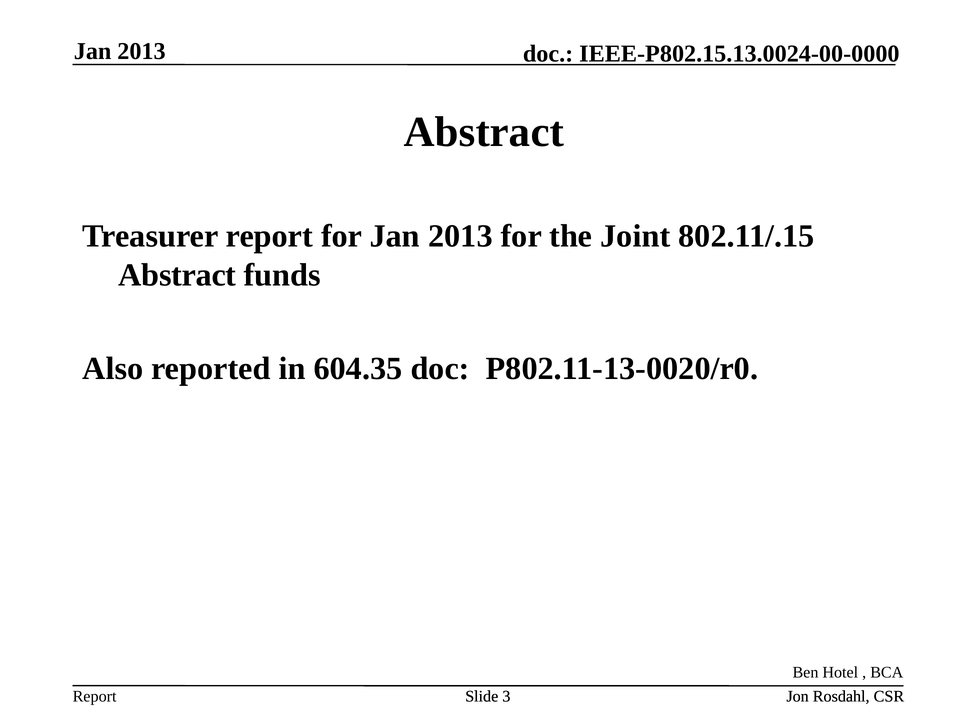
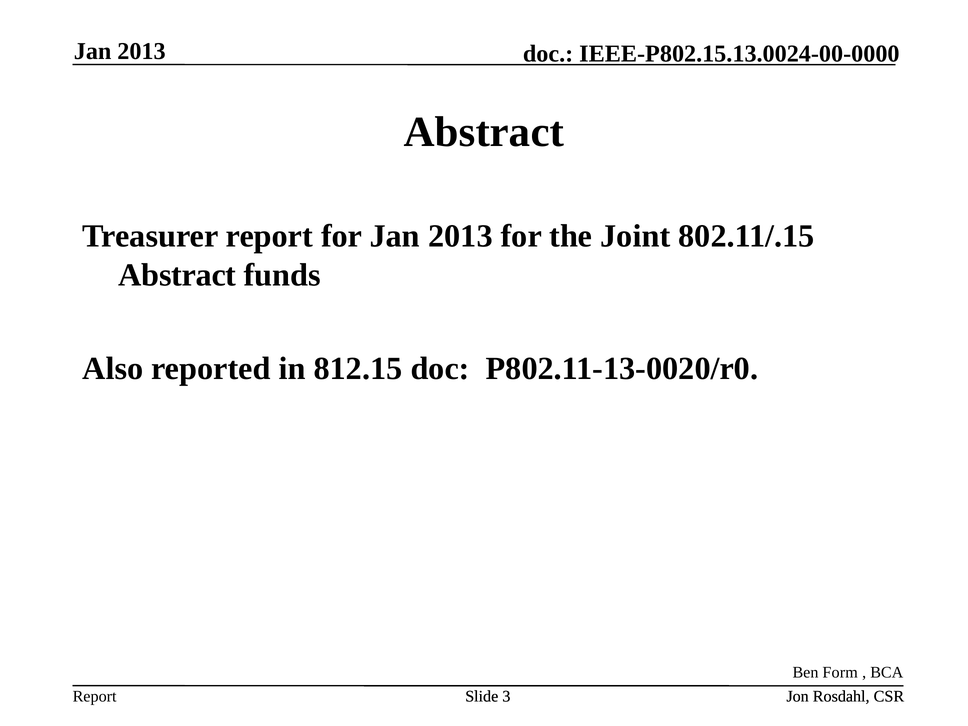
604.35: 604.35 -> 812.15
Hotel: Hotel -> Form
